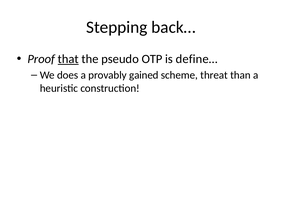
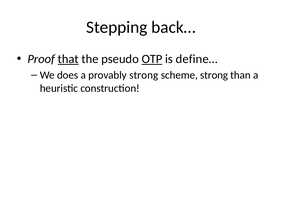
OTP underline: none -> present
provably gained: gained -> strong
scheme threat: threat -> strong
